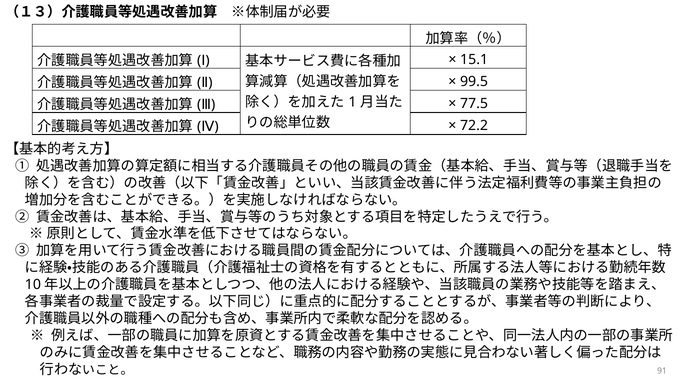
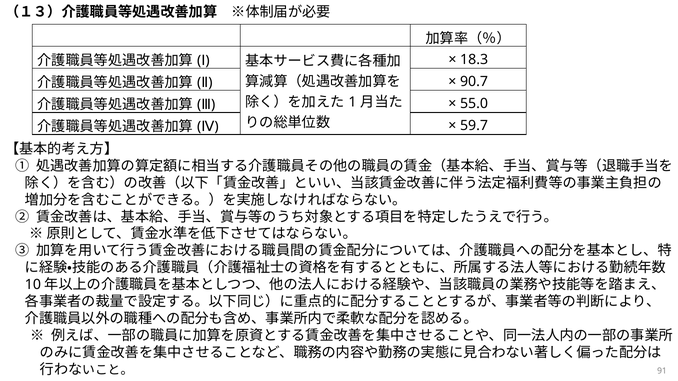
15.1: 15.1 -> 18.3
99.5: 99.5 -> 90.7
77.5: 77.5 -> 55.0
72.2: 72.2 -> 59.7
